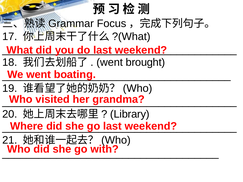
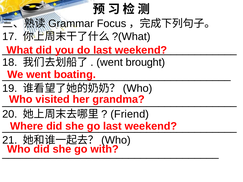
Library: Library -> Friend
